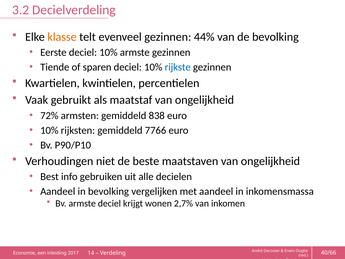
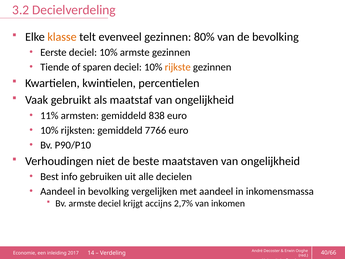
44%: 44% -> 80%
rijkste colour: blue -> orange
72%: 72% -> 11%
wonen: wonen -> accijns
